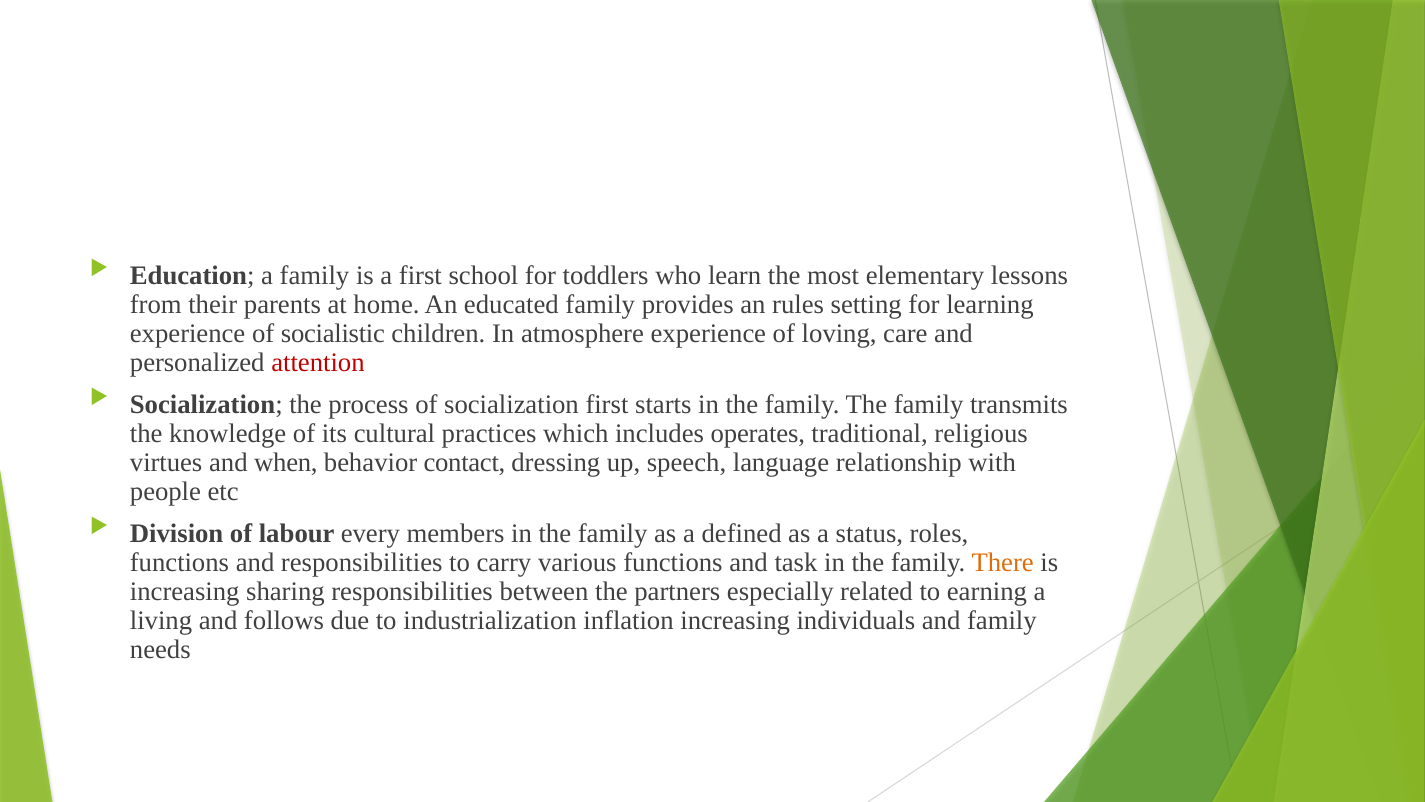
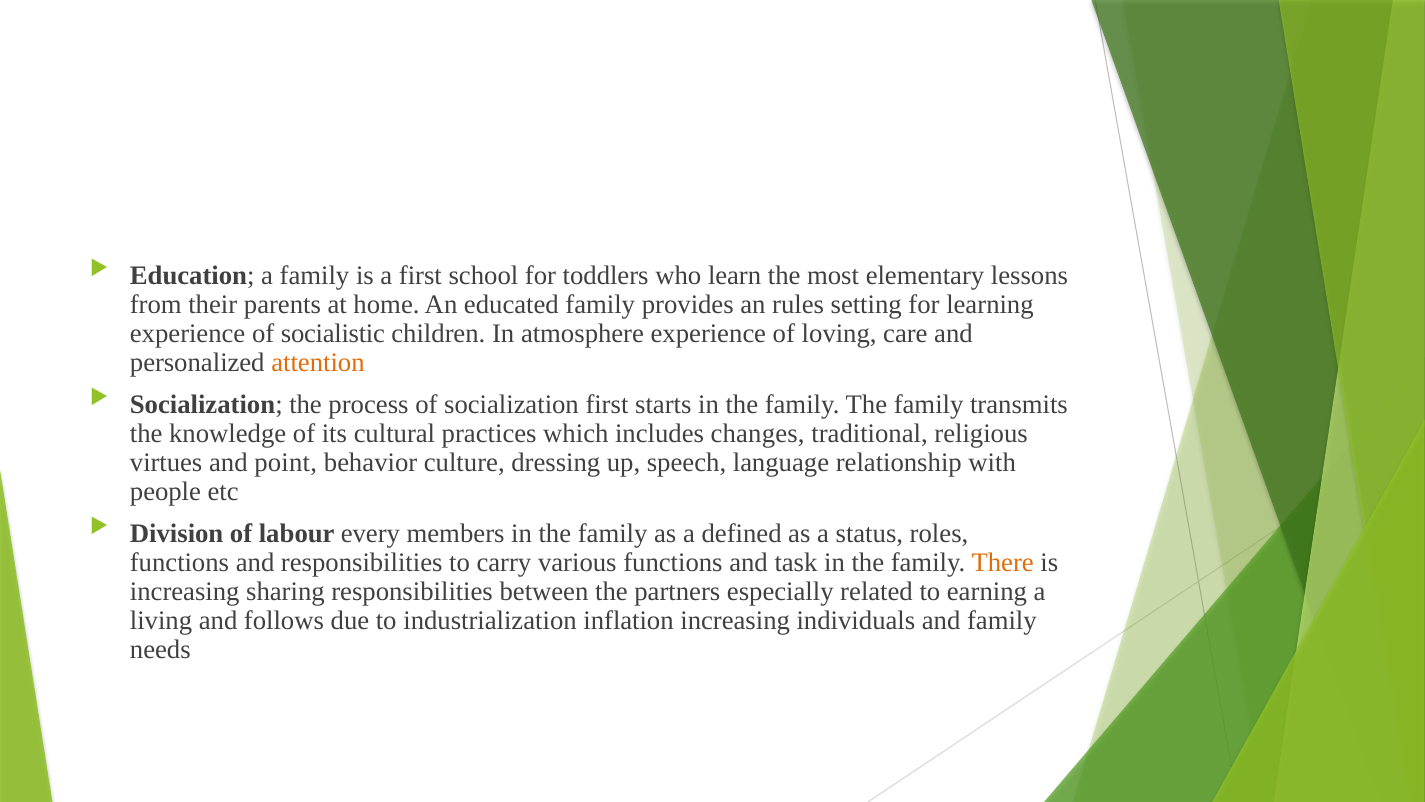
attention colour: red -> orange
operates: operates -> changes
when: when -> point
contact: contact -> culture
